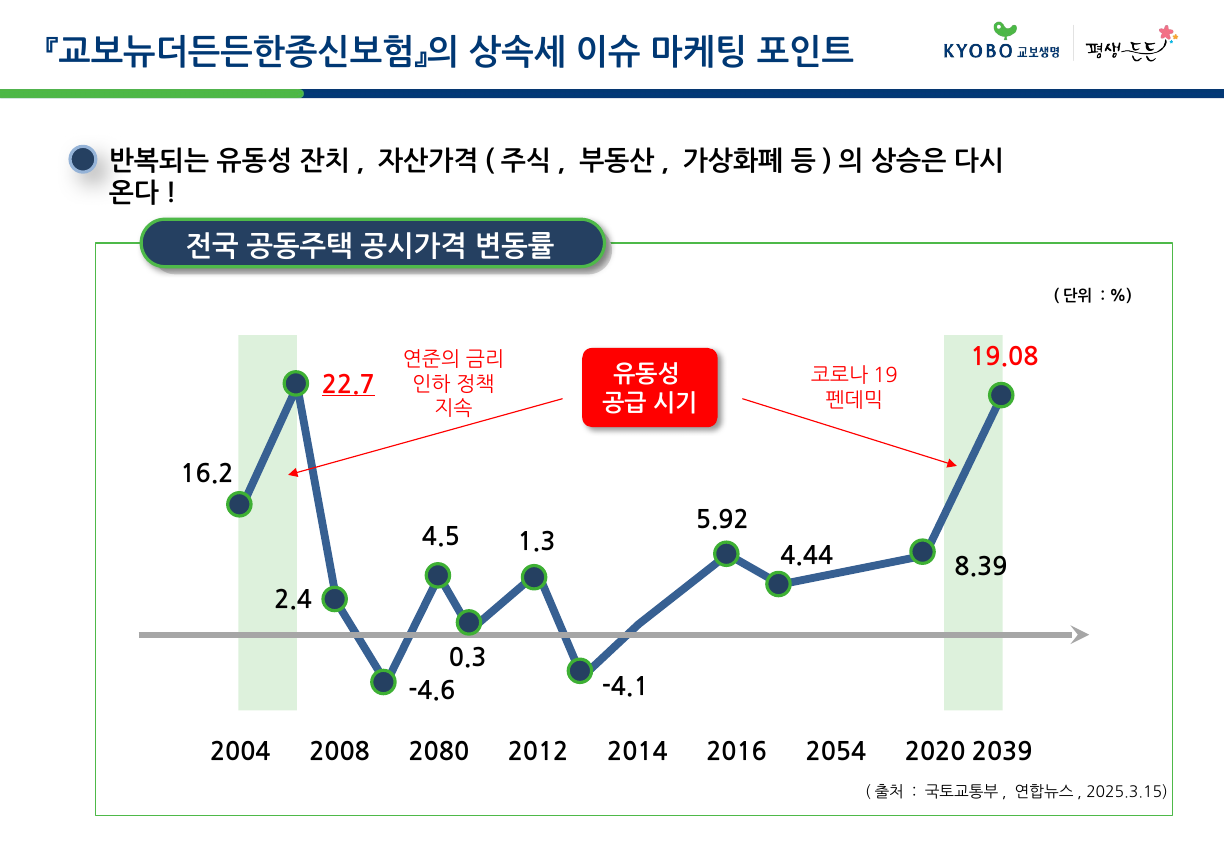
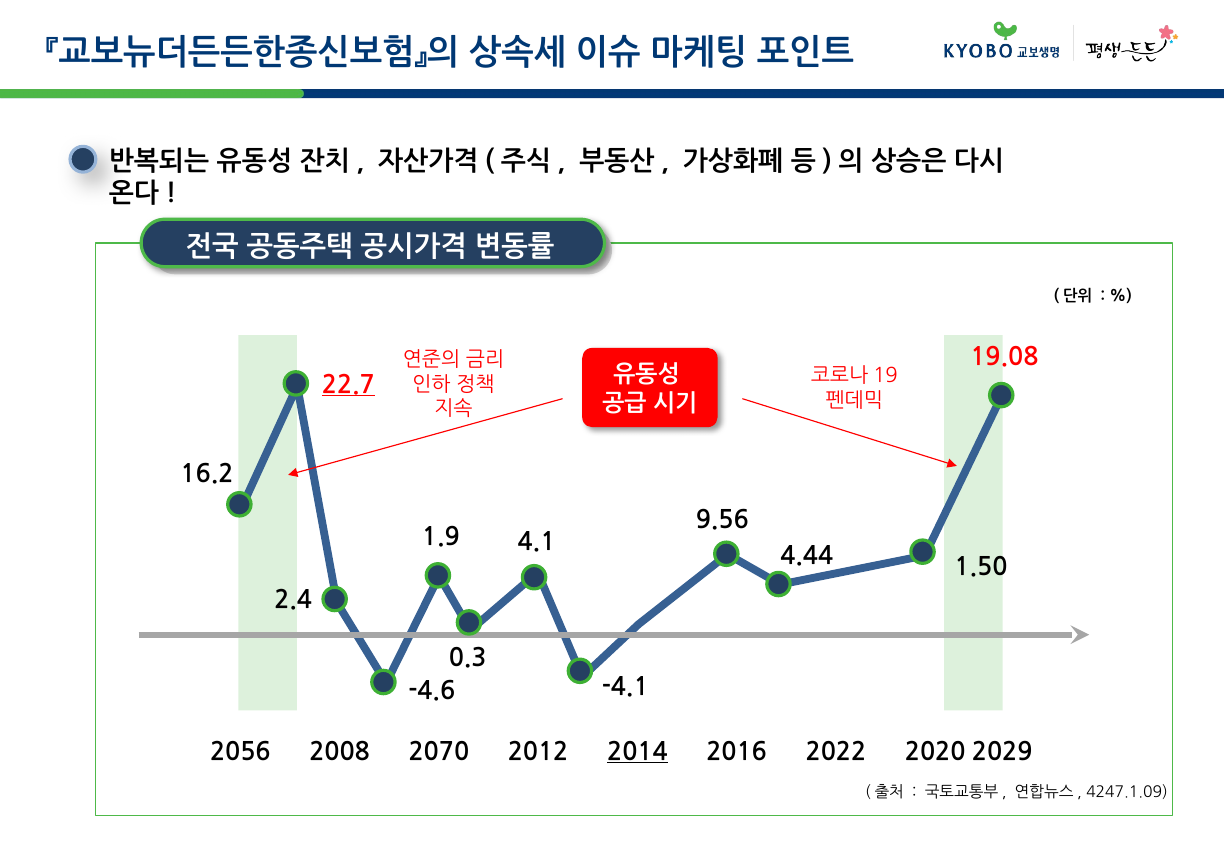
5.92: 5.92 -> 9.56
4.5: 4.5 -> 1.9
1.3: 1.3 -> 4.1
8.39: 8.39 -> 1.50
2004: 2004 -> 2056
2080: 2080 -> 2070
2014 underline: none -> present
2054: 2054 -> 2022
2039: 2039 -> 2029
2025.3.15: 2025.3.15 -> 4247.1.09
